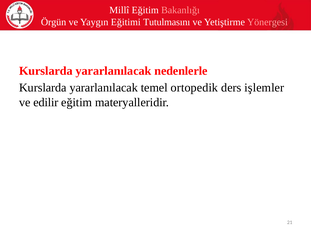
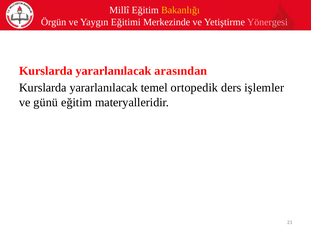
Bakanlığı colour: pink -> yellow
Tutulmasını: Tutulmasını -> Merkezinde
nedenlerle: nedenlerle -> arasından
edilir: edilir -> günü
